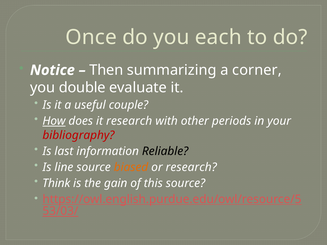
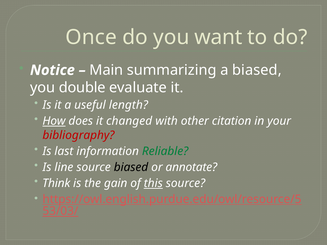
each: each -> want
Then: Then -> Main
a corner: corner -> biased
couple: couple -> length
it research: research -> changed
periods: periods -> citation
Reliable colour: black -> green
biased at (131, 167) colour: orange -> black
or research: research -> annotate
this underline: none -> present
